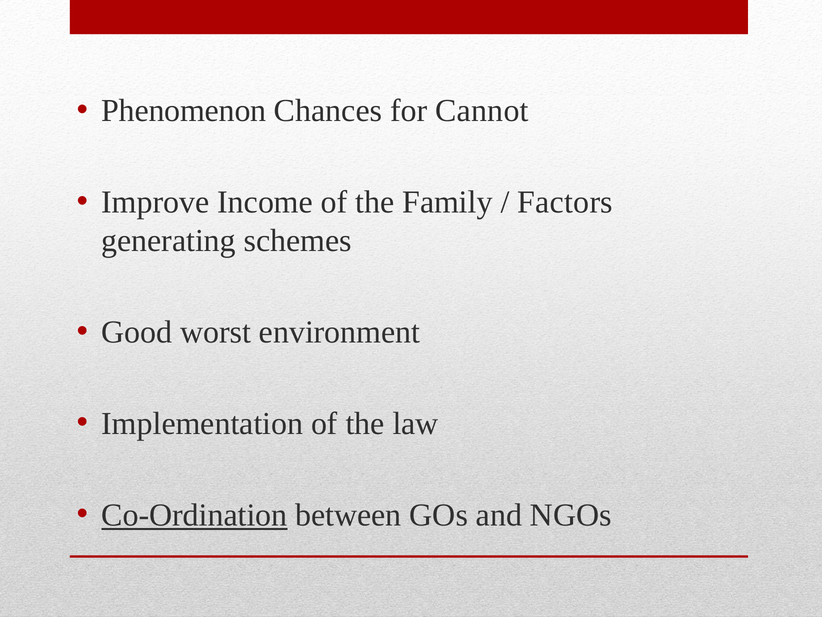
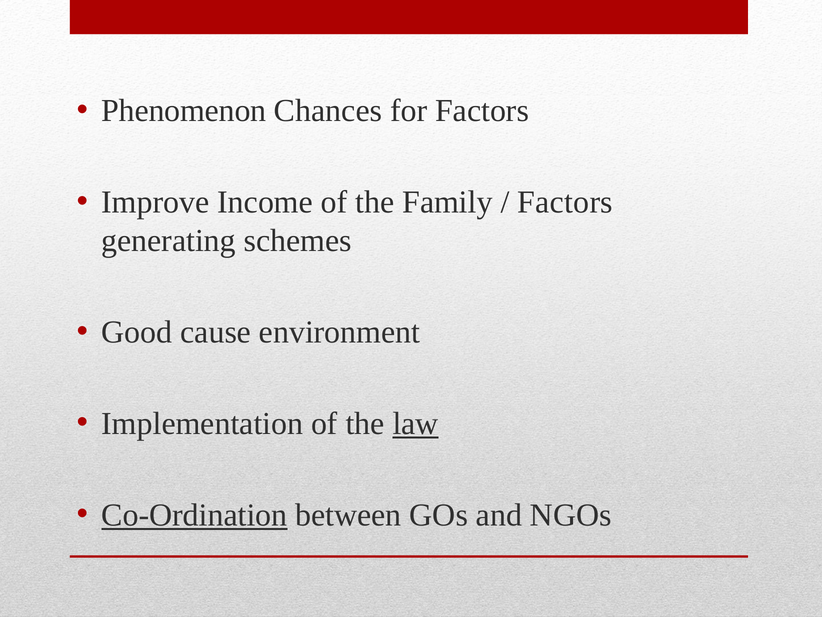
for Cannot: Cannot -> Factors
worst: worst -> cause
law underline: none -> present
